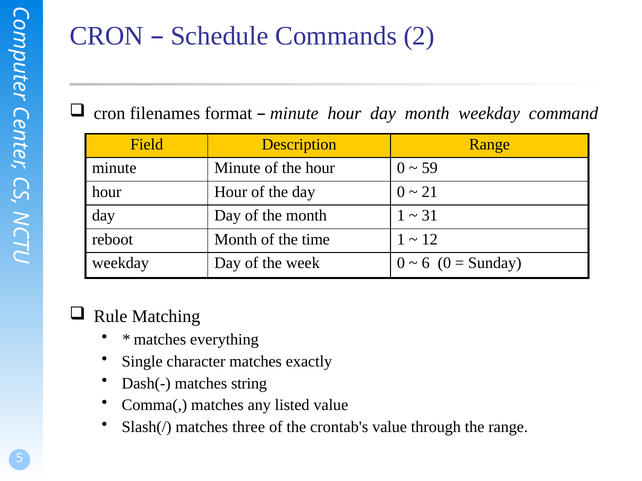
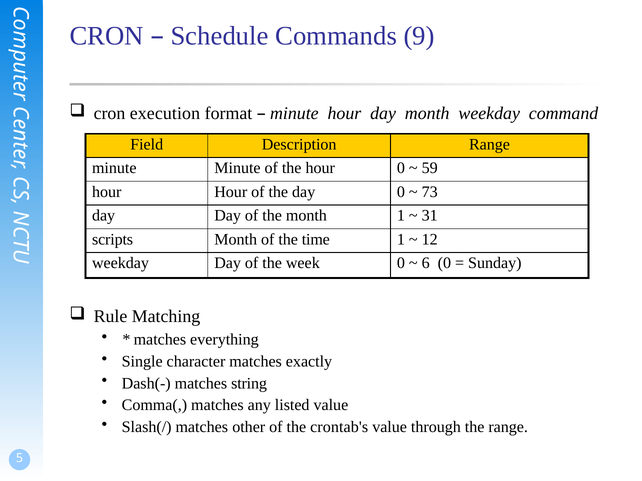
2: 2 -> 9
filenames: filenames -> execution
21: 21 -> 73
reboot: reboot -> scripts
three: three -> other
